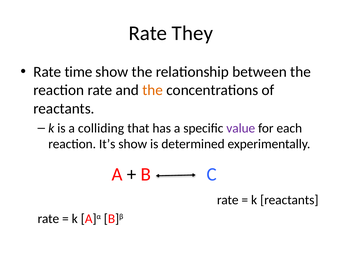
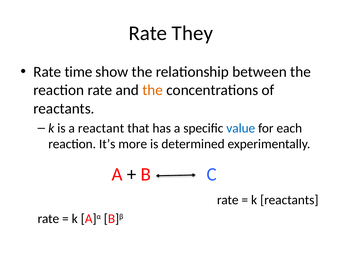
colliding: colliding -> reactant
value colour: purple -> blue
It’s show: show -> more
